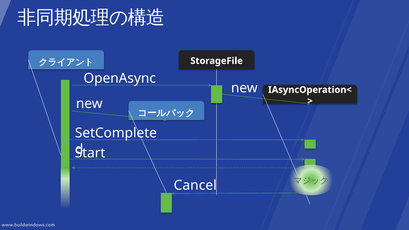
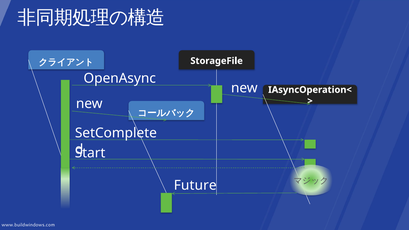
Cancel: Cancel -> Future
